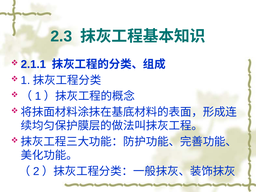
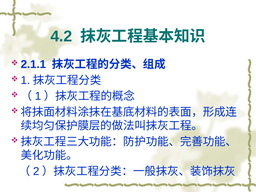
2.3: 2.3 -> 4.2
